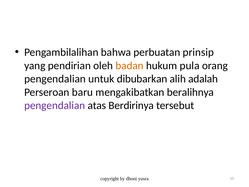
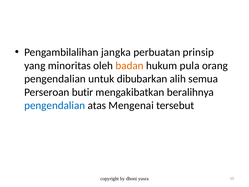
bahwa: bahwa -> jangka
pendirian: pendirian -> minoritas
adalah: adalah -> semua
baru: baru -> butir
pengendalian at (55, 105) colour: purple -> blue
Berdirinya: Berdirinya -> Mengenai
